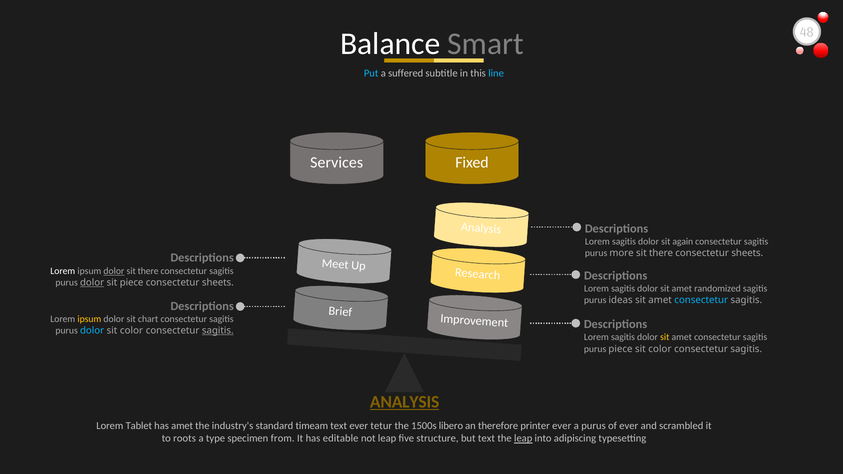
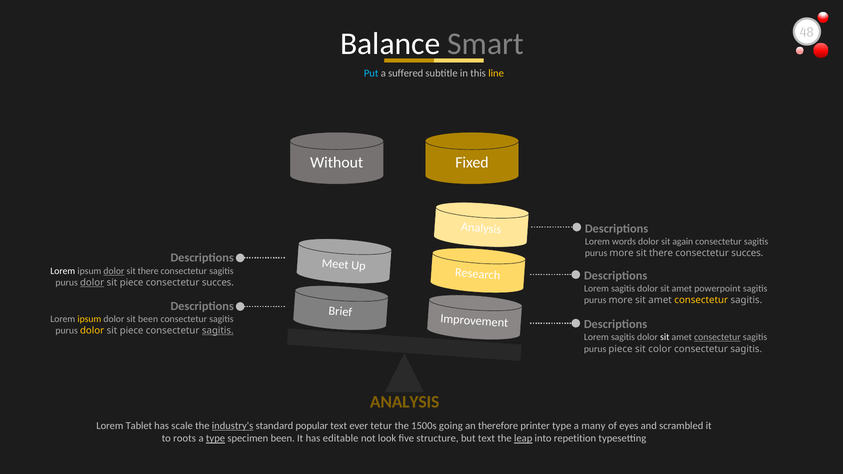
line colour: light blue -> yellow
Services: Services -> Without
sagitis at (624, 242): sagitis -> words
sheets at (747, 253): sheets -> succes
sheets at (218, 283): sheets -> succes
randomized: randomized -> powerpoint
ideas at (621, 300): ideas -> more
consectetur at (701, 300) colour: light blue -> yellow
sit chart: chart -> been
dolor at (92, 331) colour: light blue -> yellow
color at (131, 331): color -> piece
sit at (665, 337) colour: yellow -> white
consectetur at (717, 337) underline: none -> present
ANALYSIS at (405, 402) underline: present -> none
has amet: amet -> scale
industry's underline: none -> present
timeam: timeam -> popular
libero: libero -> going
printer ever: ever -> type
a purus: purus -> many
of ever: ever -> eyes
type at (216, 439) underline: none -> present
specimen from: from -> been
not leap: leap -> look
adipiscing: adipiscing -> repetition
